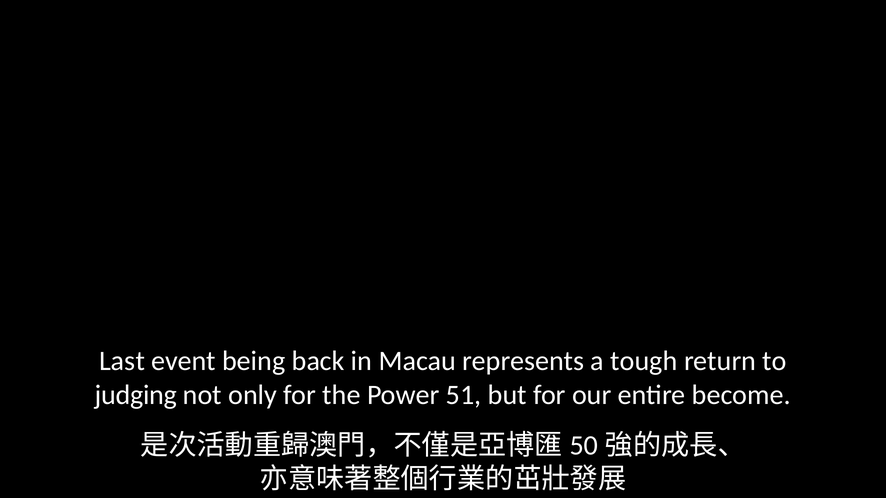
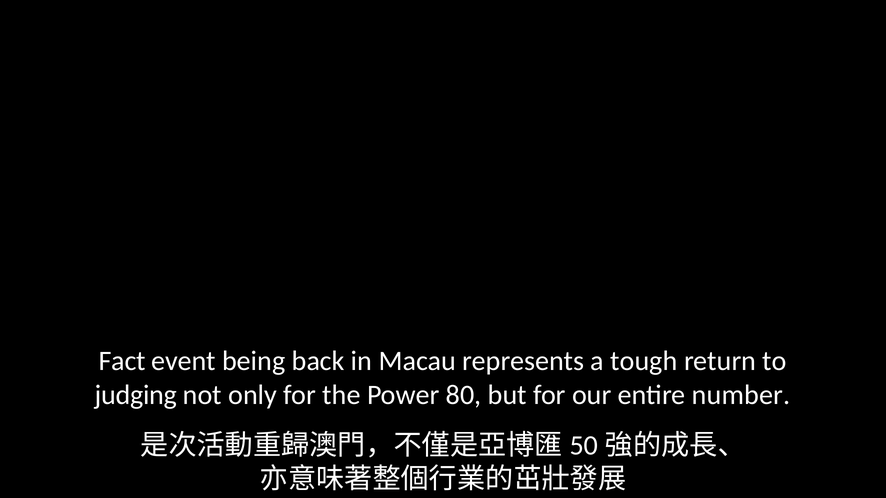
Last: Last -> Fact
51: 51 -> 80
become: become -> number
